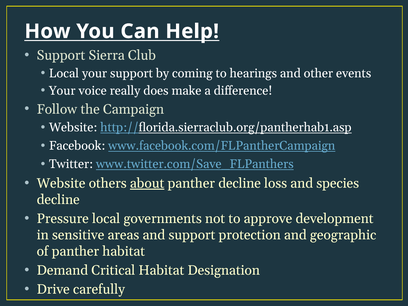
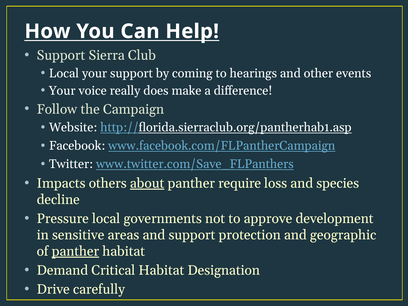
Website at (61, 183): Website -> Impacts
panther decline: decline -> require
panther at (75, 251) underline: none -> present
